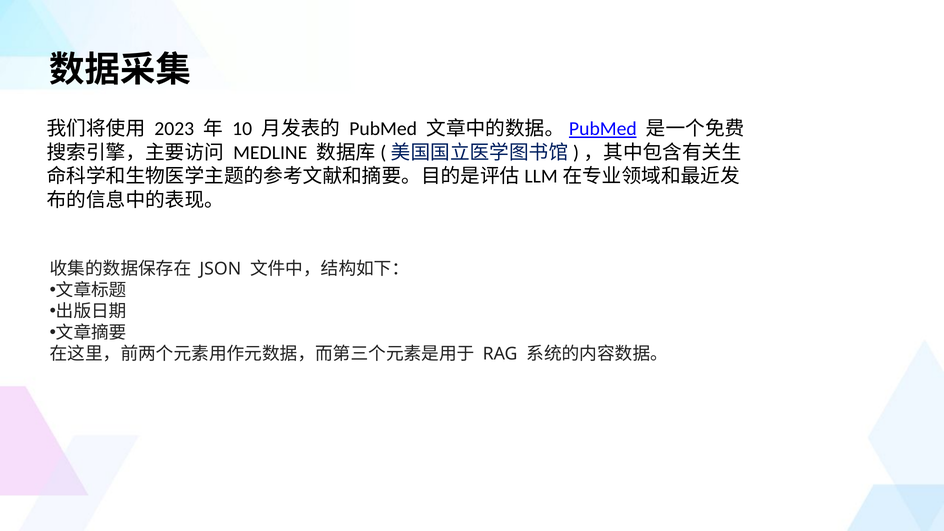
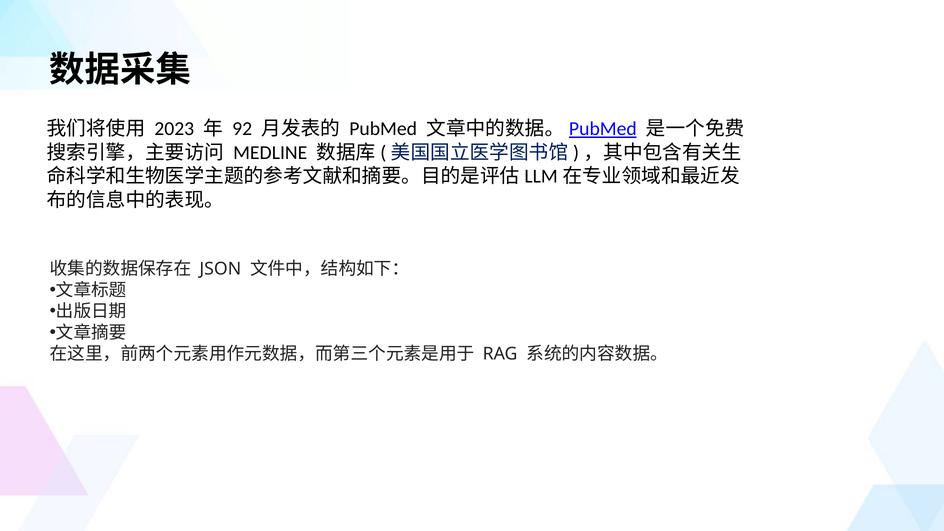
10: 10 -> 92
